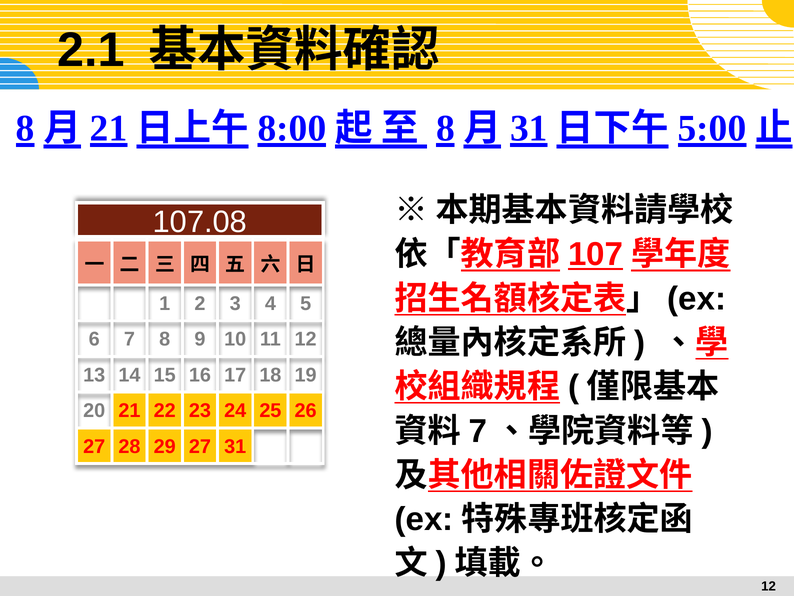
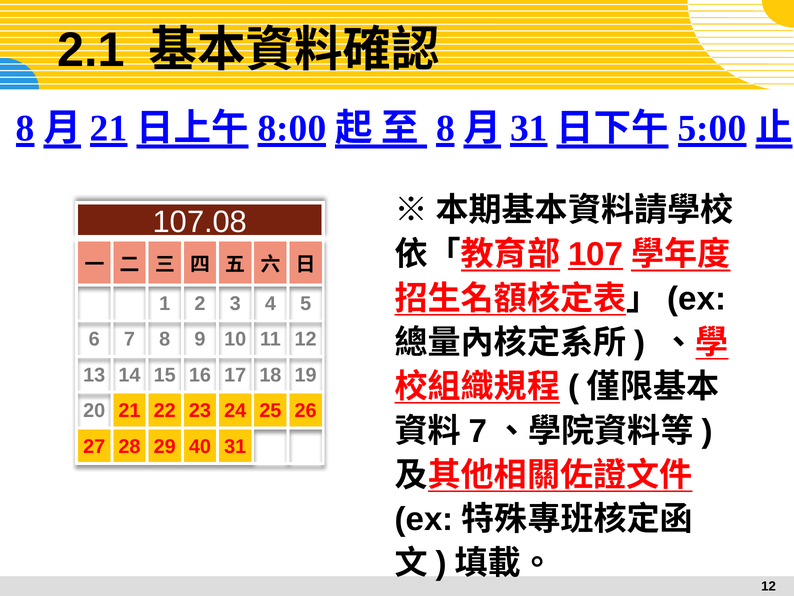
29 27: 27 -> 40
